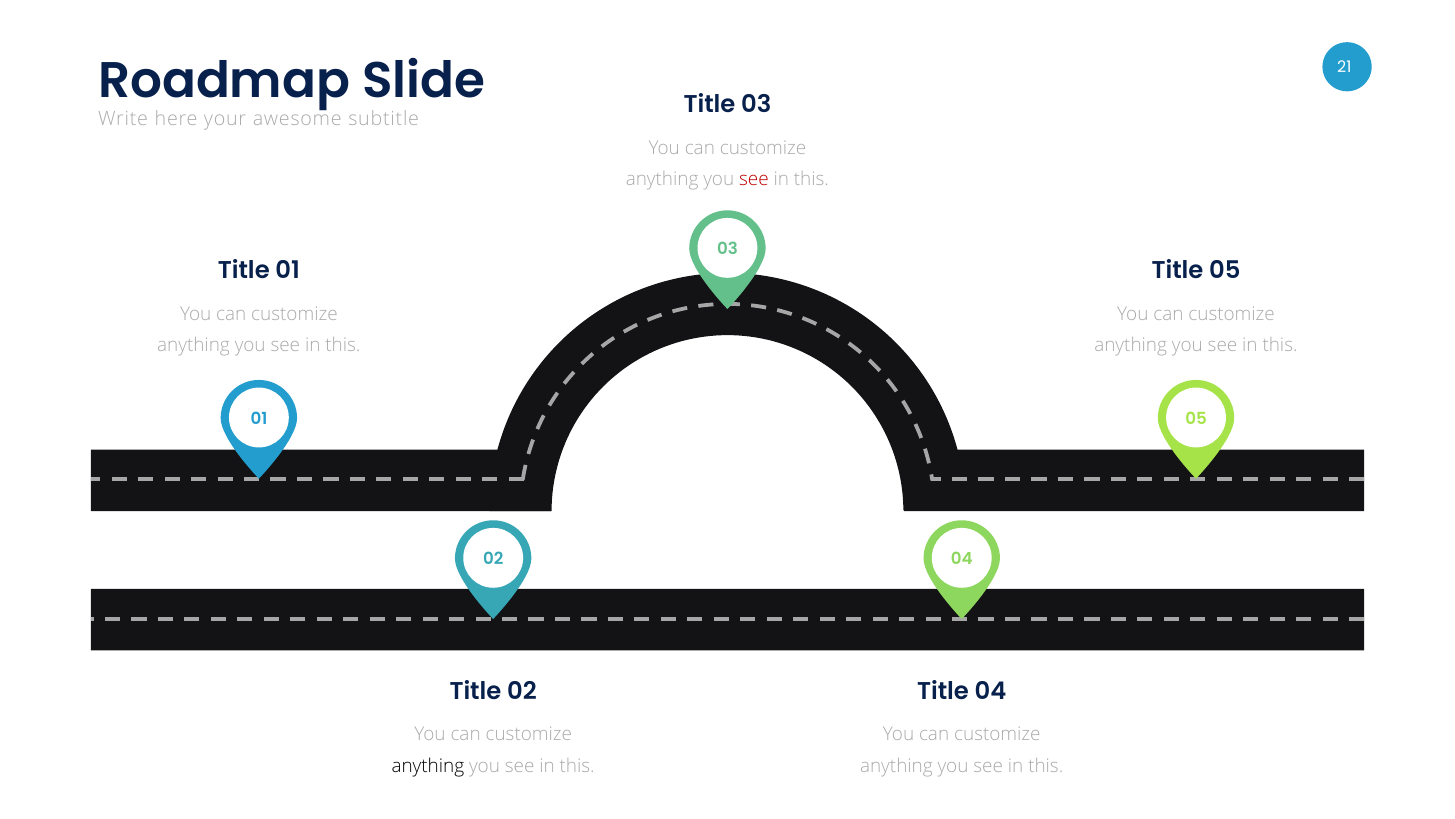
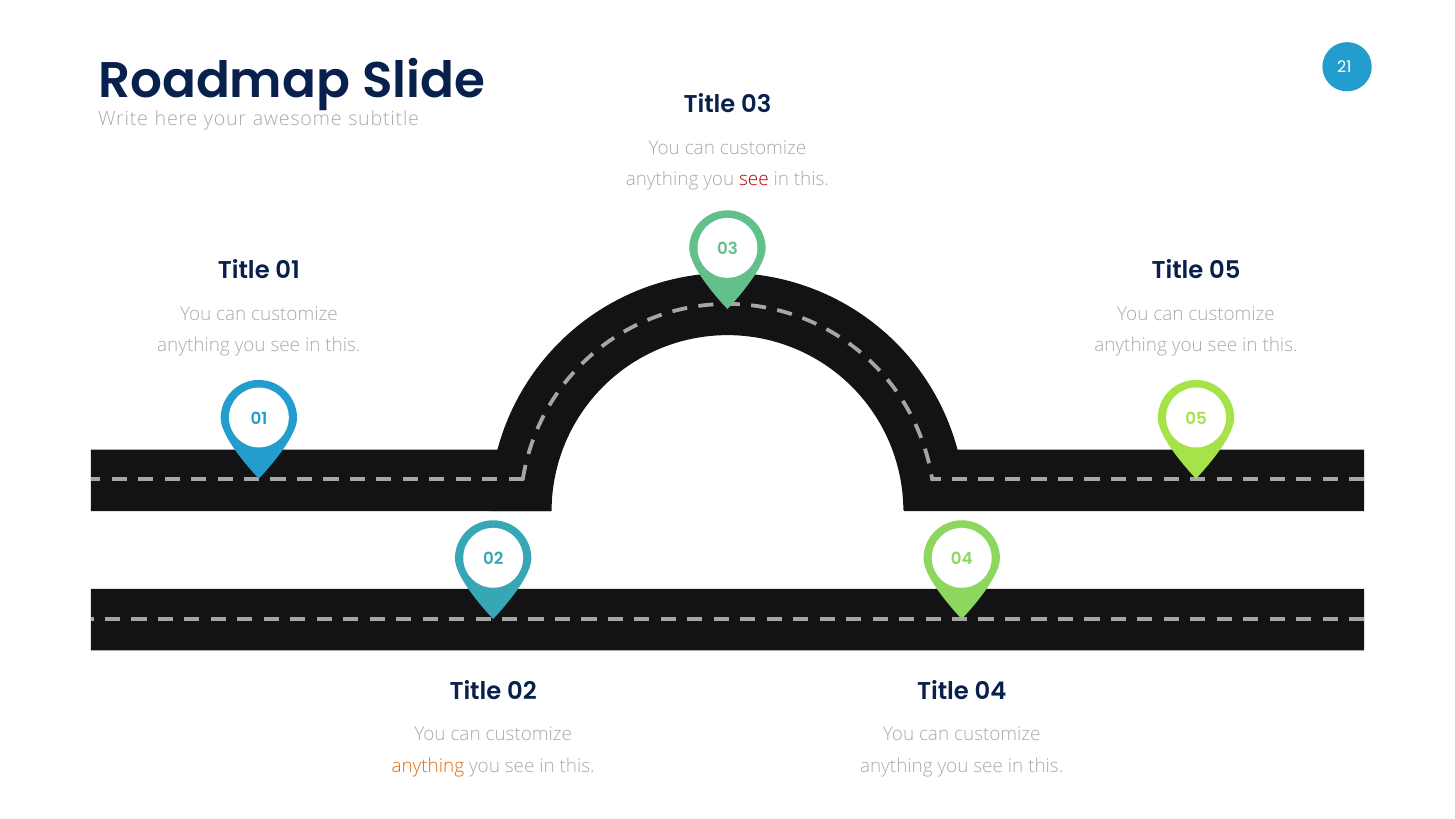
anything at (428, 765) colour: black -> orange
